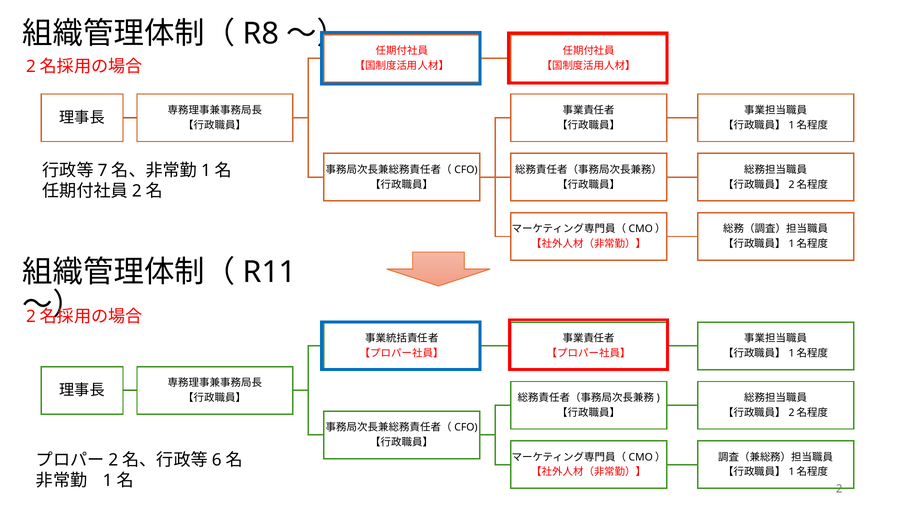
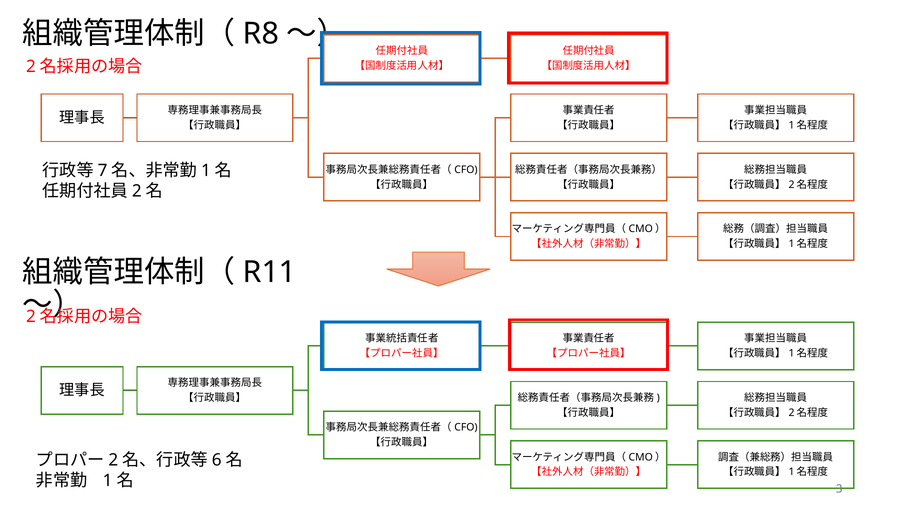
2: 2 -> 3
